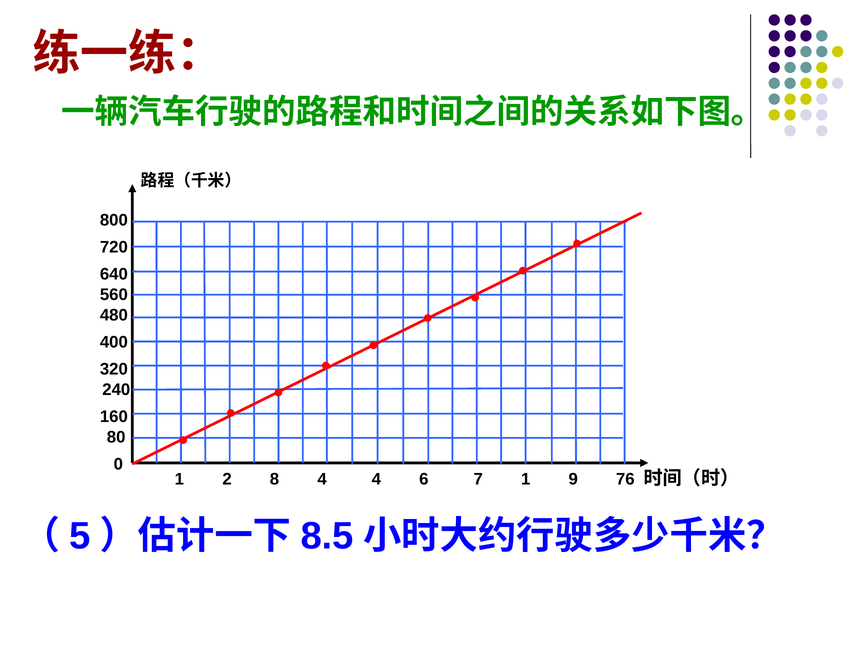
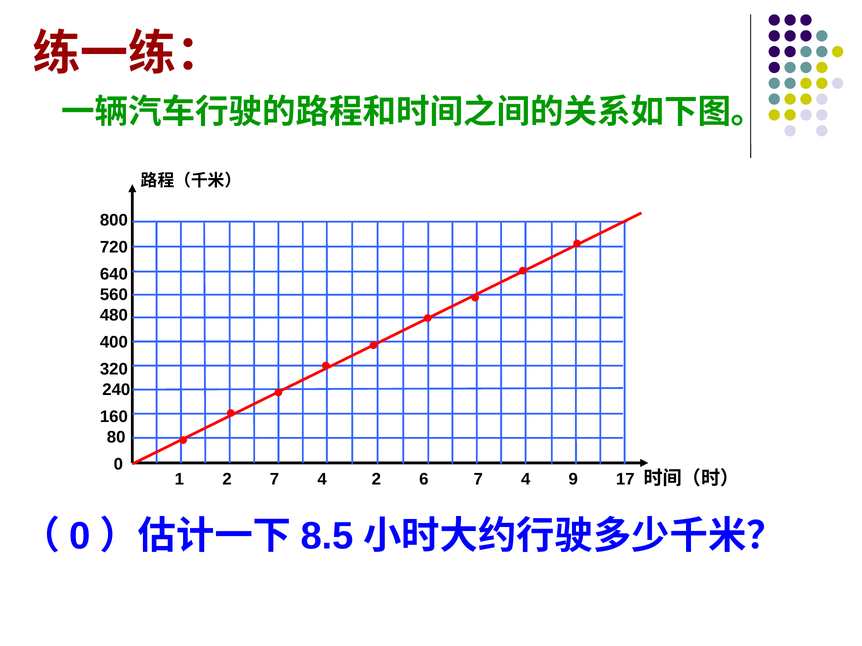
2 8: 8 -> 7
4 4: 4 -> 2
6 7 1: 1 -> 4
76: 76 -> 17
5 at (80, 536): 5 -> 0
